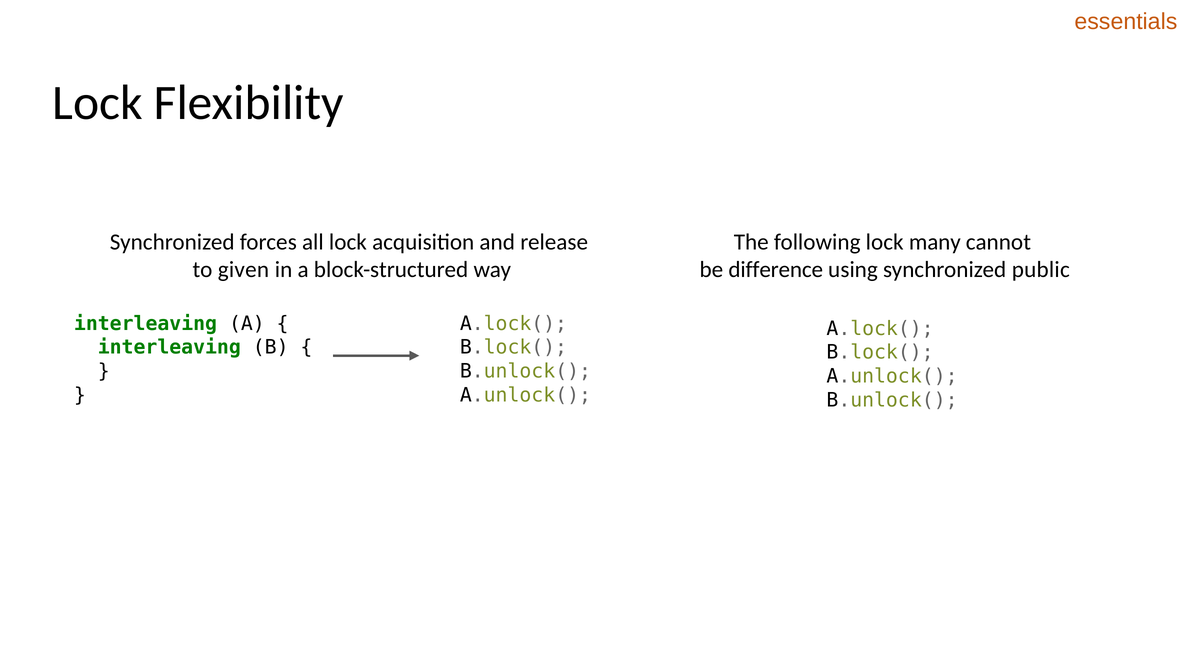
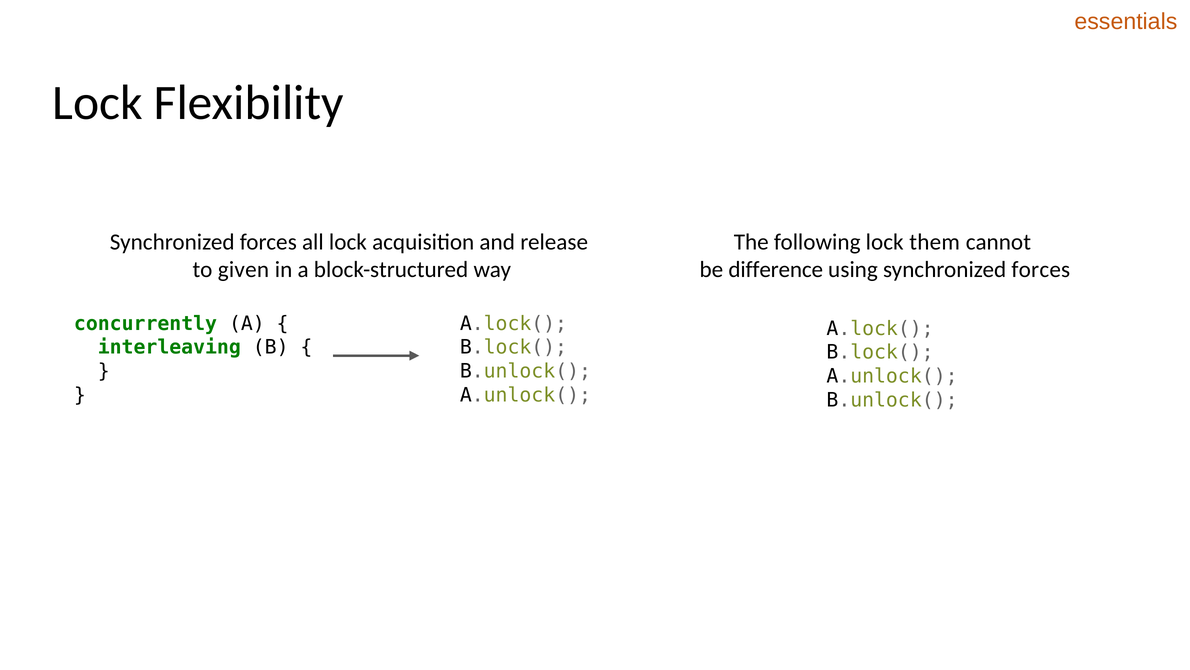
many: many -> them
using synchronized public: public -> forces
interleaving at (146, 323): interleaving -> concurrently
